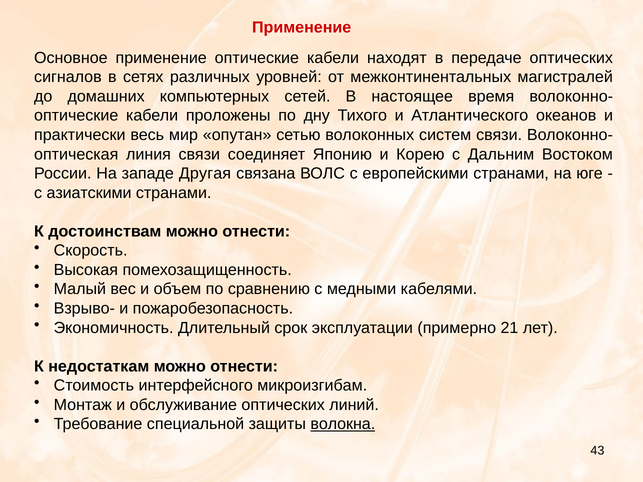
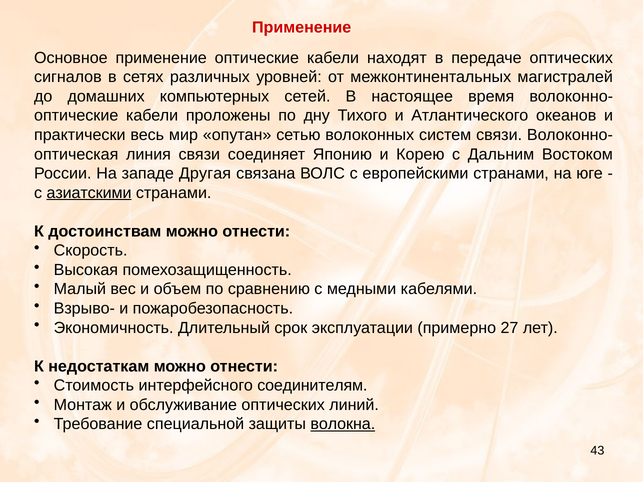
азиатскими underline: none -> present
21: 21 -> 27
микроизгибам: микроизгибам -> соединителям
